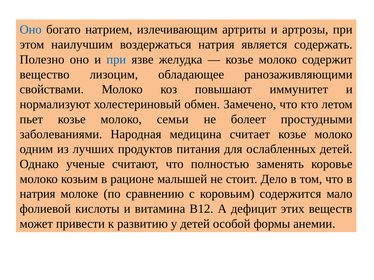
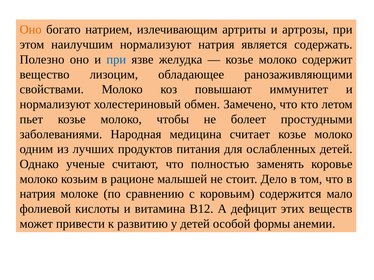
Оно at (31, 30) colour: blue -> orange
наилучшим воздержаться: воздержаться -> нормализуют
семьи: семьи -> чтобы
